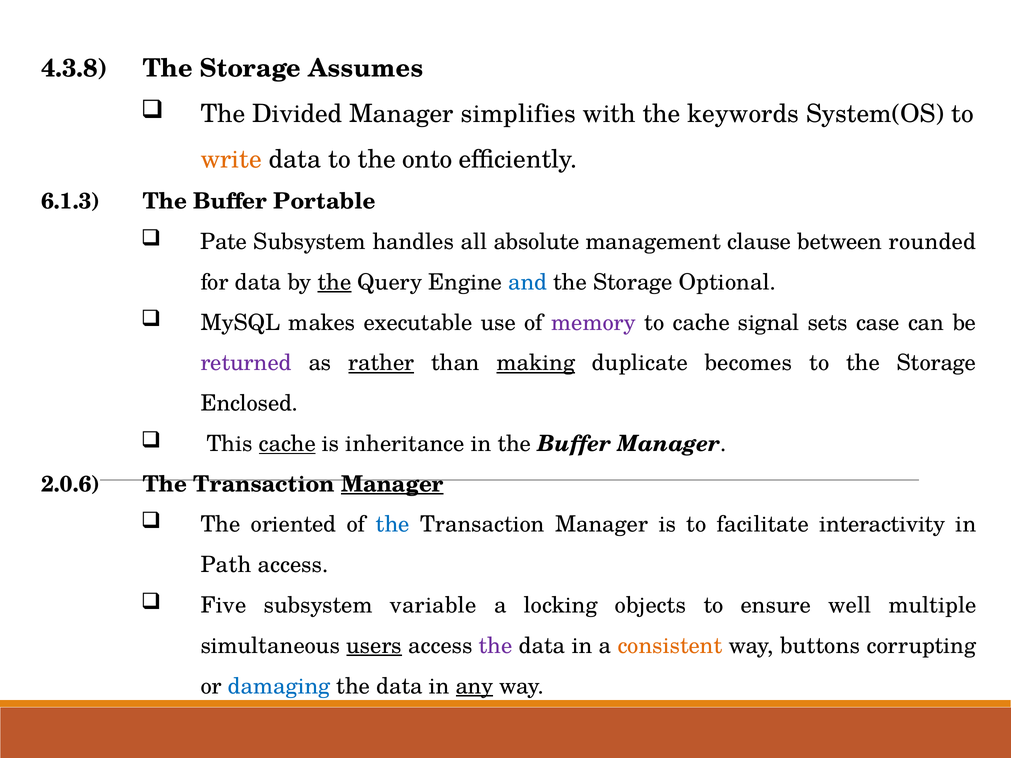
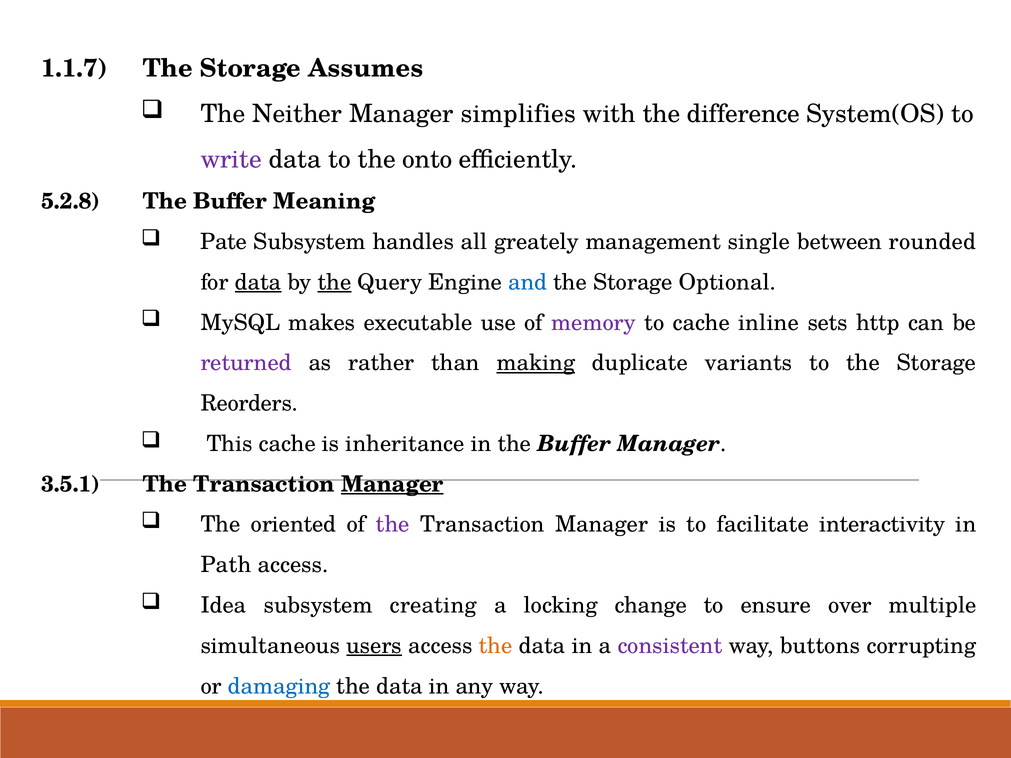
4.3.8: 4.3.8 -> 1.1.7
Divided: Divided -> Neither
keywords: keywords -> difference
write colour: orange -> purple
6.1.3: 6.1.3 -> 5.2.8
Portable: Portable -> Meaning
absolute: absolute -> greately
clause: clause -> single
data at (258, 282) underline: none -> present
signal: signal -> inline
case: case -> http
rather underline: present -> none
becomes: becomes -> variants
Enclosed: Enclosed -> Reorders
cache at (287, 444) underline: present -> none
2.0.6: 2.0.6 -> 3.5.1
the at (393, 525) colour: blue -> purple
Five: Five -> Idea
variable: variable -> creating
objects: objects -> change
well: well -> over
the at (496, 646) colour: purple -> orange
consistent colour: orange -> purple
any underline: present -> none
